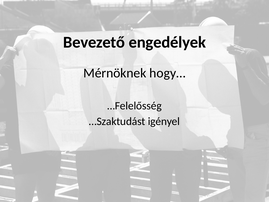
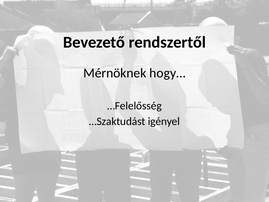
engedélyek: engedélyek -> rendszertől
